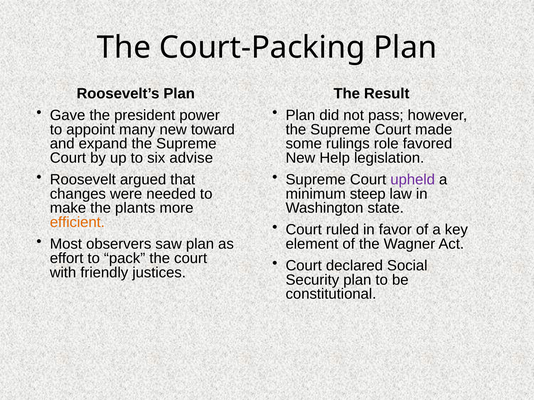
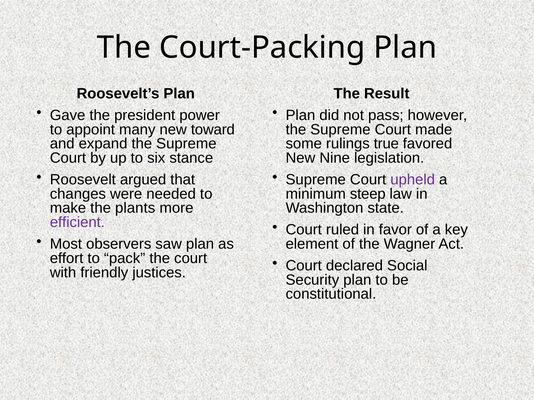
role: role -> true
advise: advise -> stance
Help: Help -> Nine
efficient colour: orange -> purple
